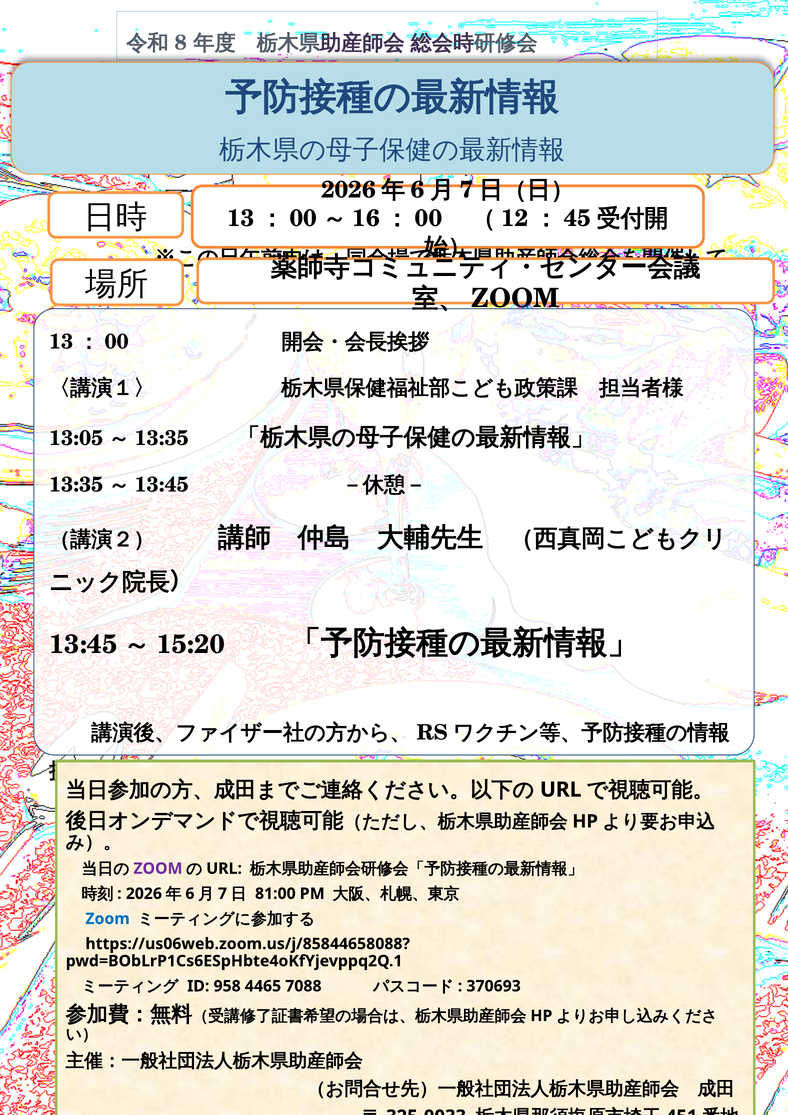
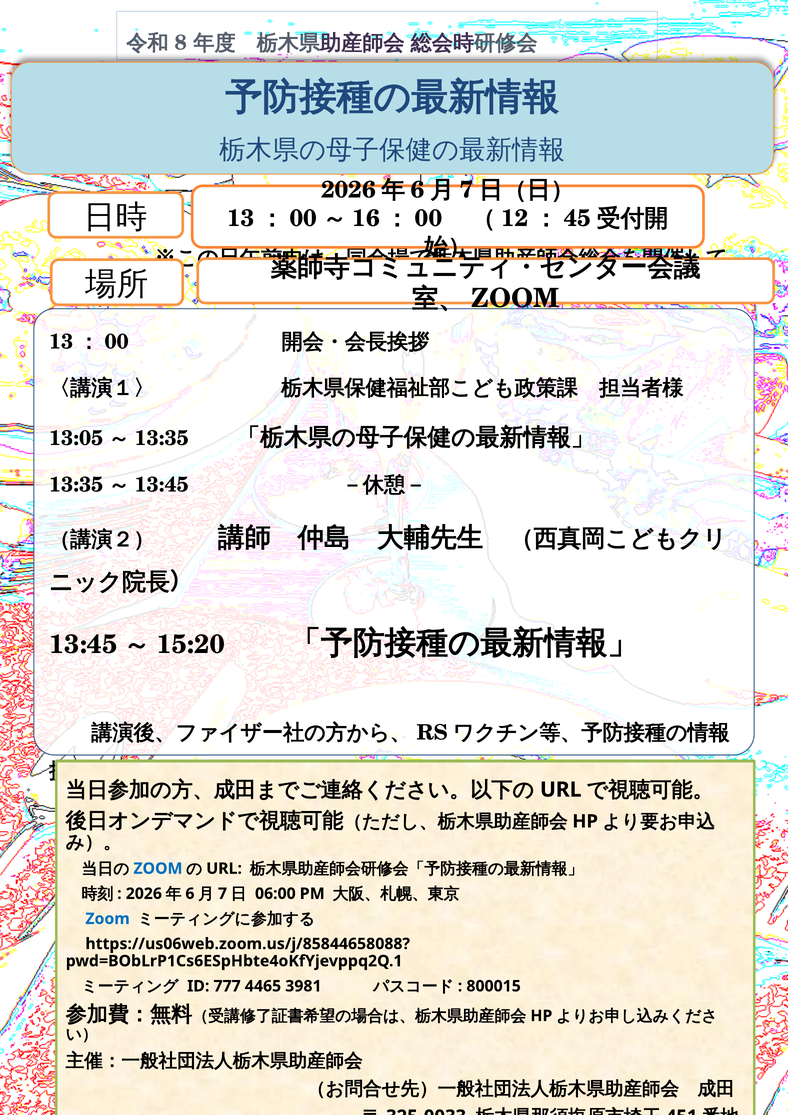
ZOOM at (158, 868) colour: purple -> blue
81:00: 81:00 -> 06:00
958: 958 -> 777
7088: 7088 -> 3981
370693: 370693 -> 800015
